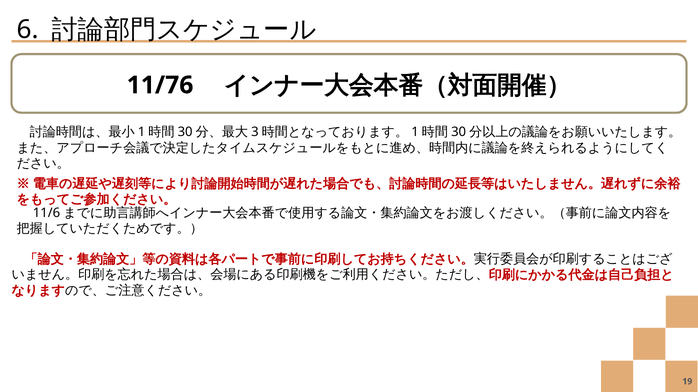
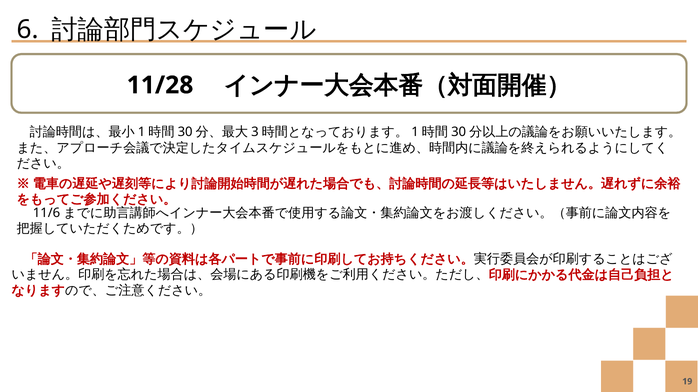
11/76: 11/76 -> 11/28
